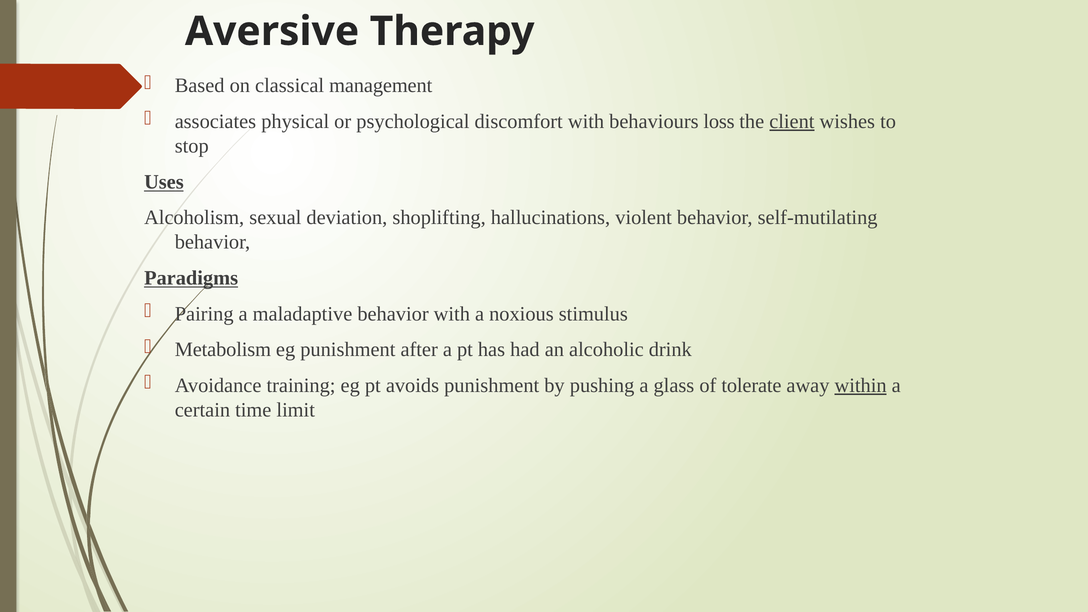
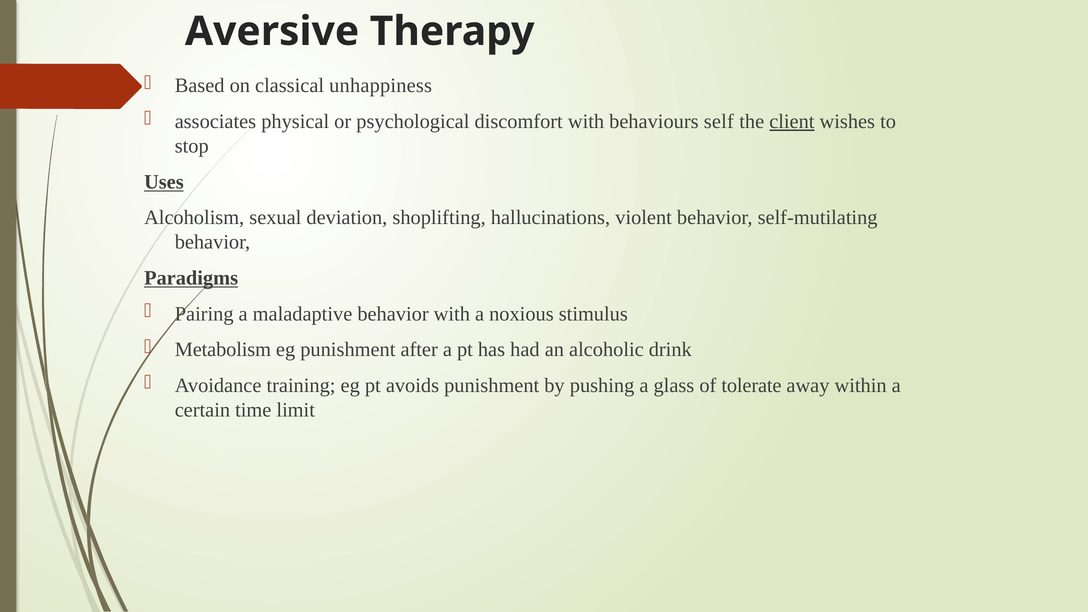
management: management -> unhappiness
loss: loss -> self
within underline: present -> none
